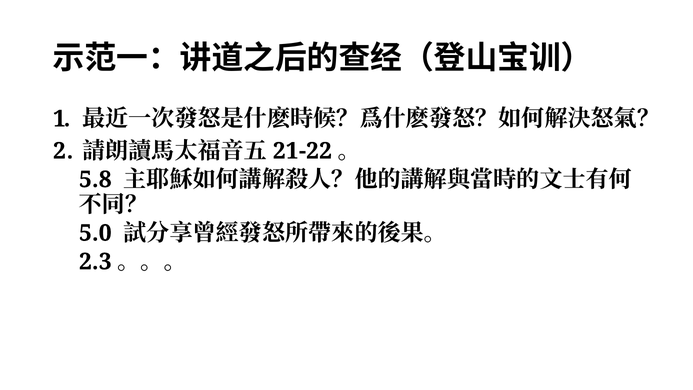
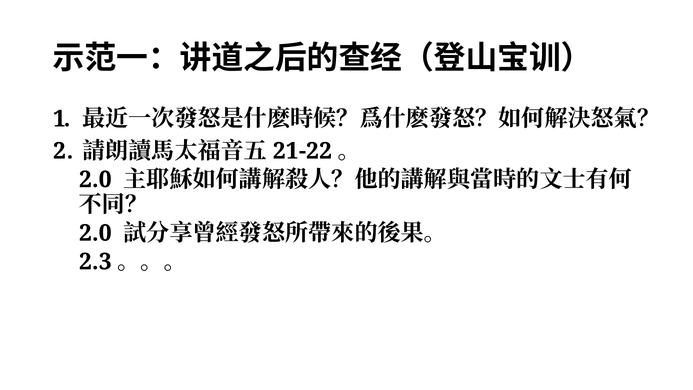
5.8 at (95, 179): 5.8 -> 2.0
5.0 at (95, 233): 5.0 -> 2.0
